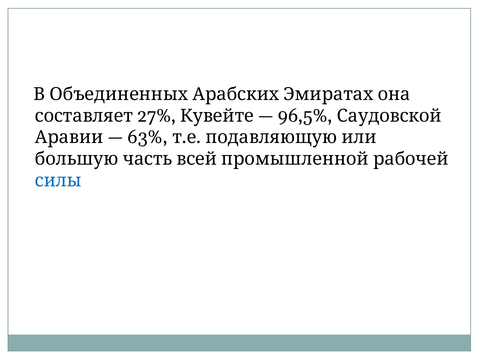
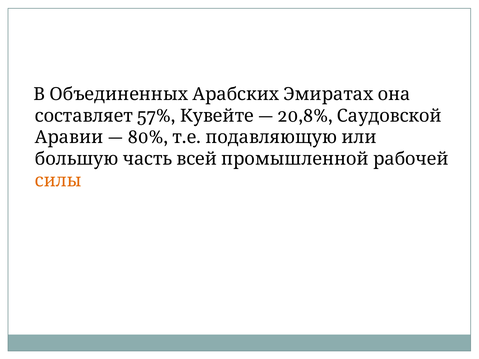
27%: 27% -> 57%
96,5%: 96,5% -> 20,8%
63%: 63% -> 80%
силы colour: blue -> orange
